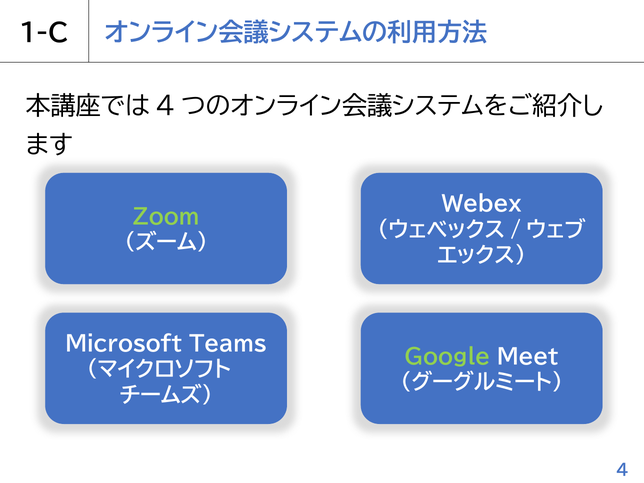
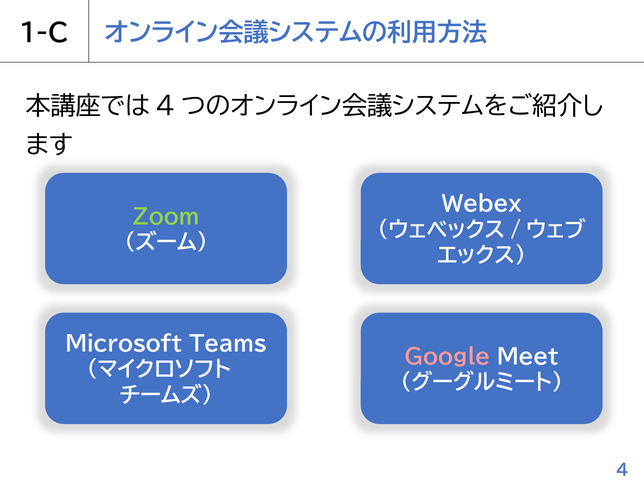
Google colour: light green -> pink
